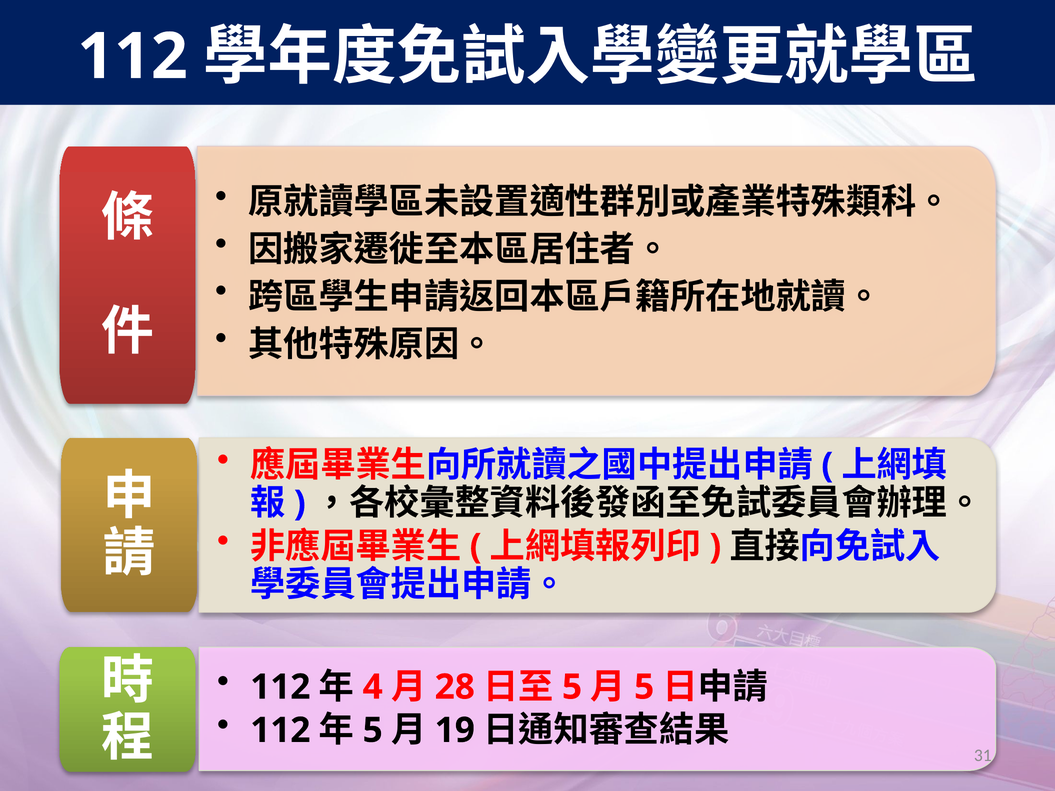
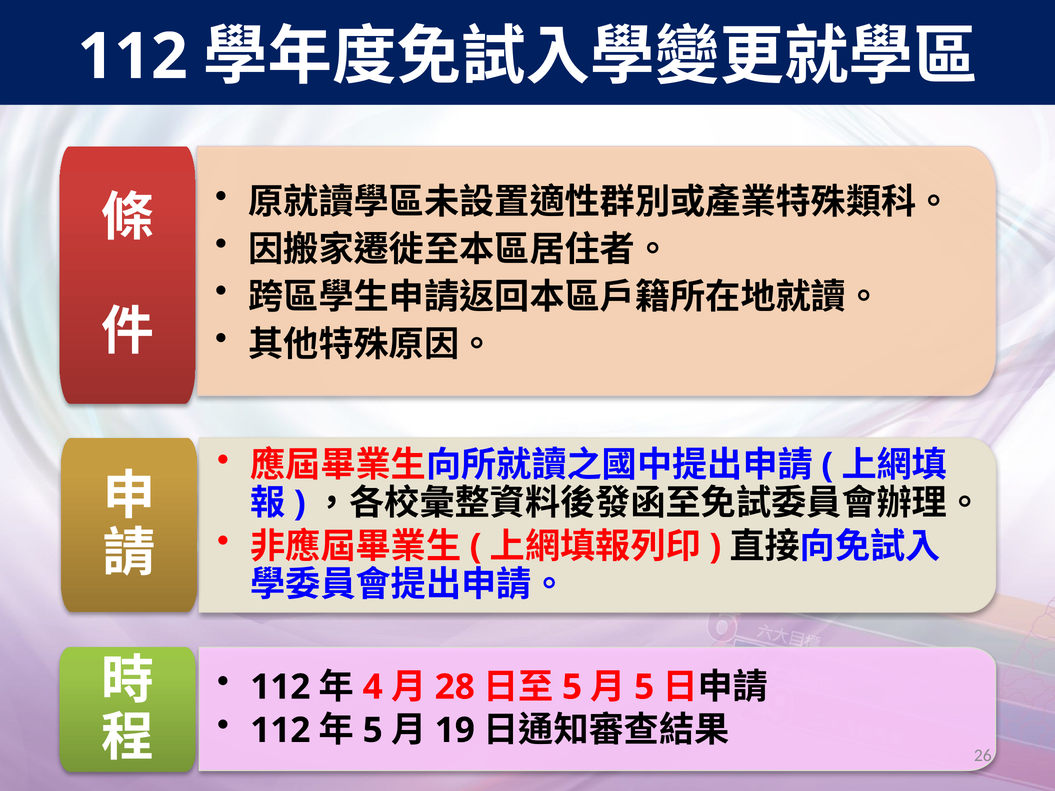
31: 31 -> 26
